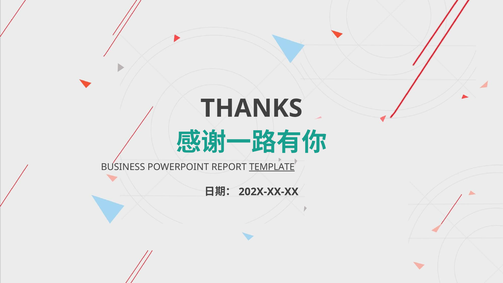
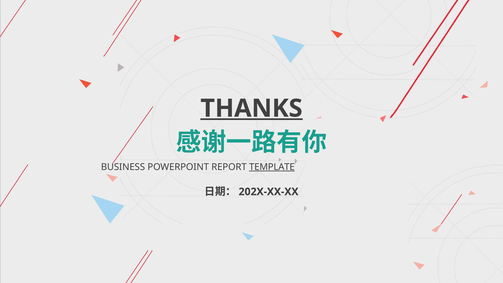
THANKS underline: none -> present
